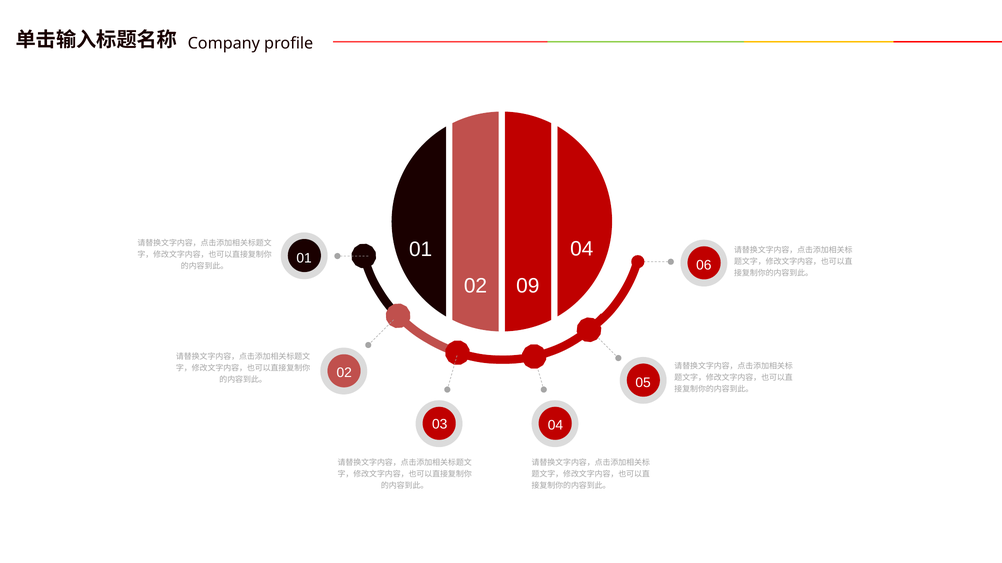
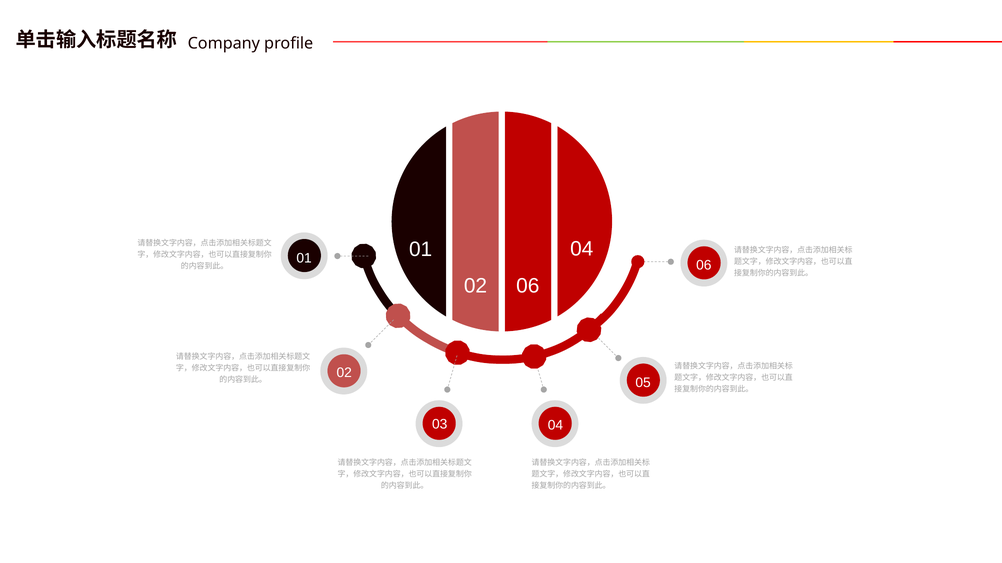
02 09: 09 -> 06
